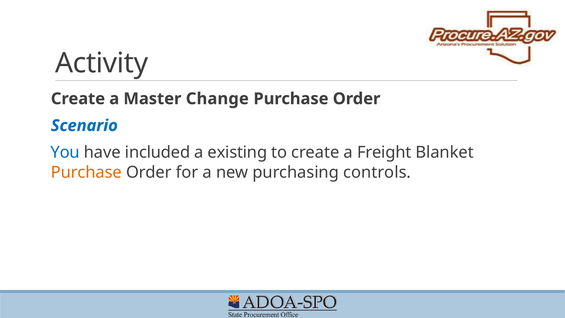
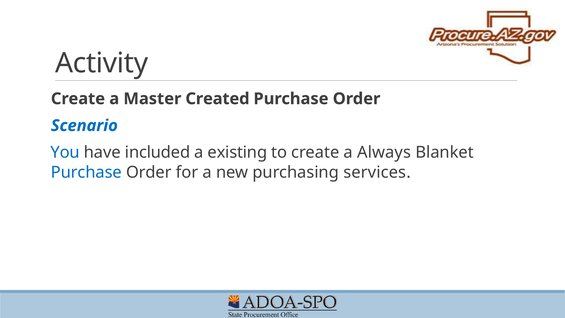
Change: Change -> Created
Freight: Freight -> Always
Purchase at (86, 172) colour: orange -> blue
controls: controls -> services
